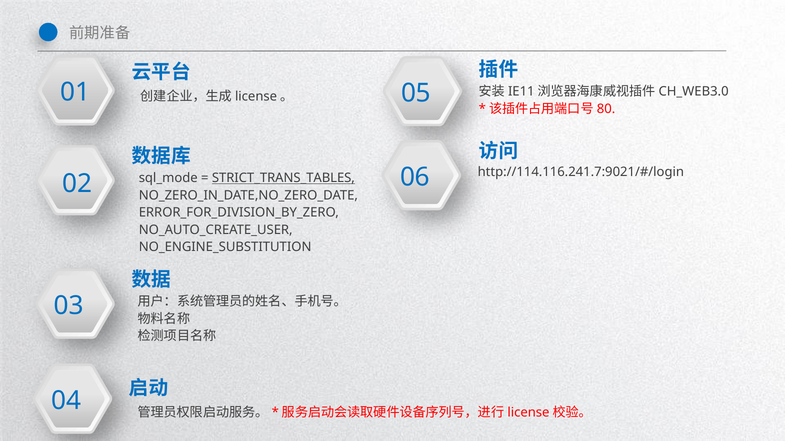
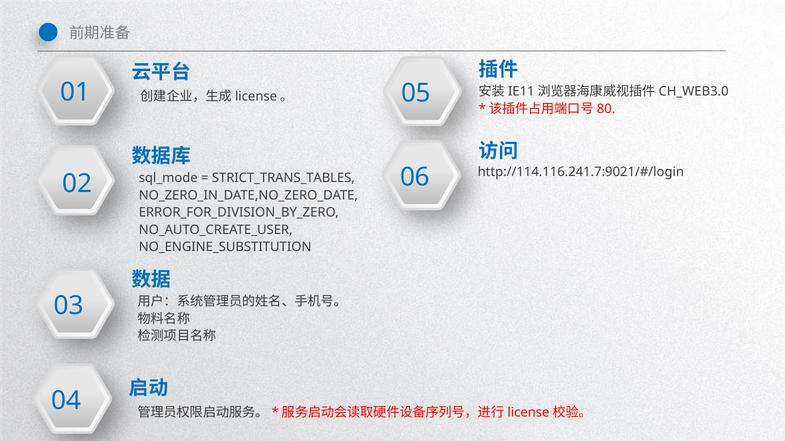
STRICT_TRANS_TABLES underline: present -> none
